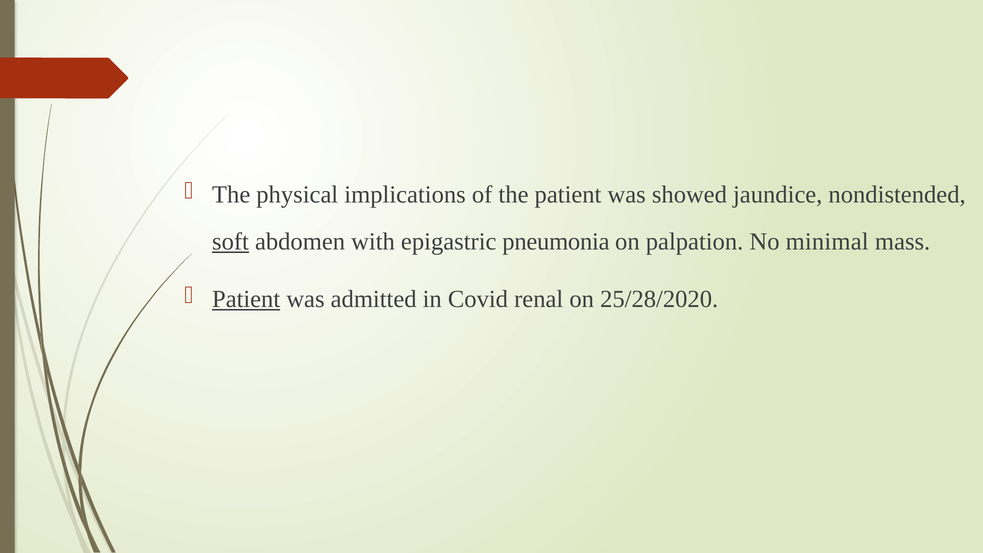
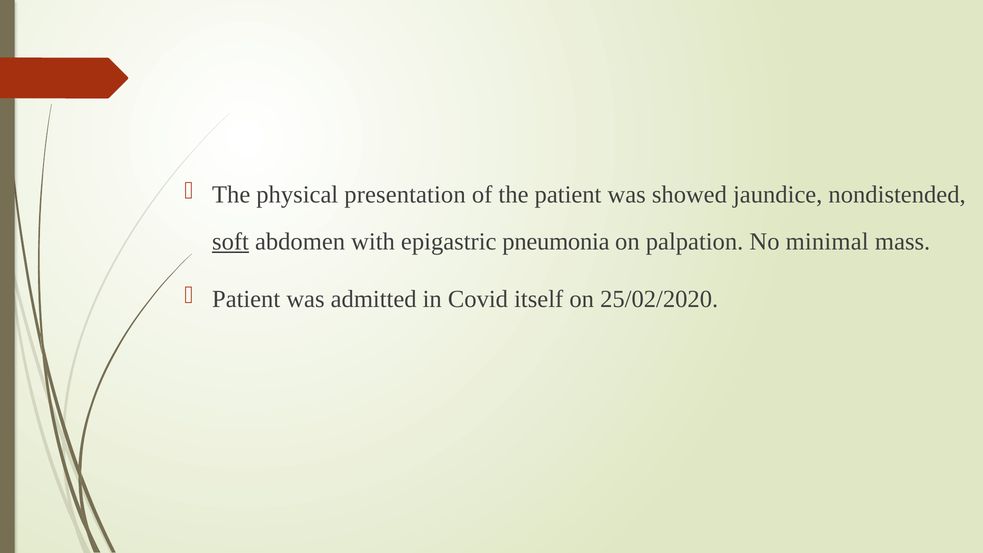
implications: implications -> presentation
Patient at (246, 299) underline: present -> none
renal: renal -> itself
25/28/2020: 25/28/2020 -> 25/02/2020
